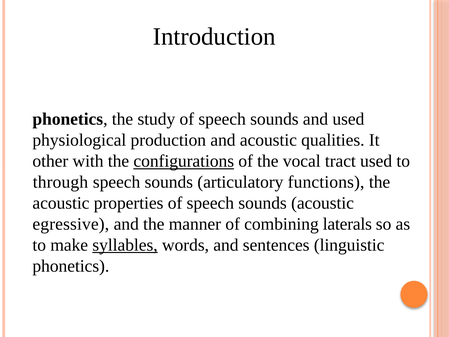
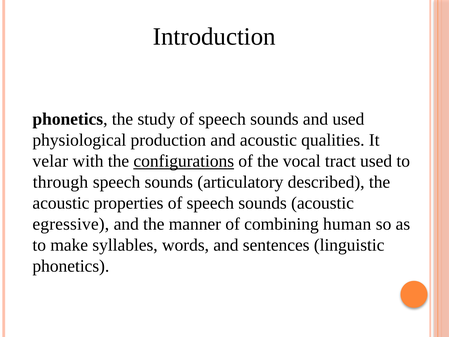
other: other -> velar
functions: functions -> described
laterals: laterals -> human
syllables underline: present -> none
